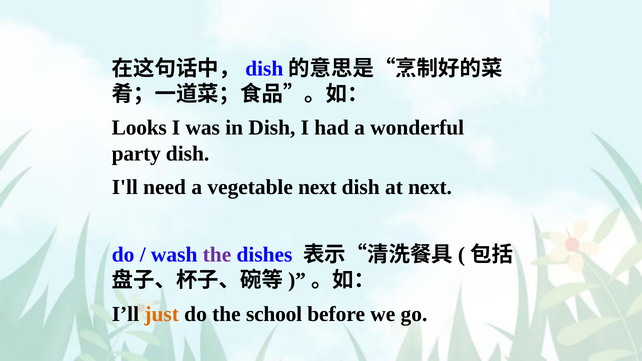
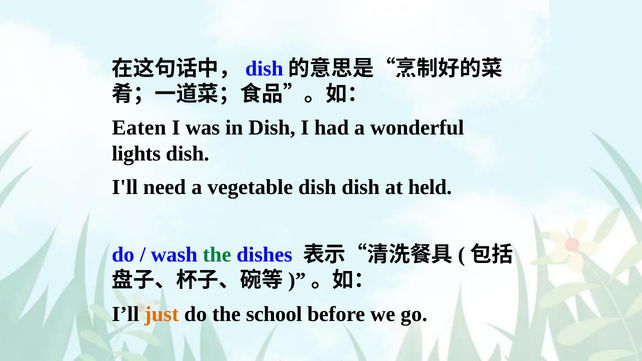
Looks: Looks -> Eaten
party: party -> lights
vegetable next: next -> dish
at next: next -> held
the at (217, 255) colour: purple -> green
